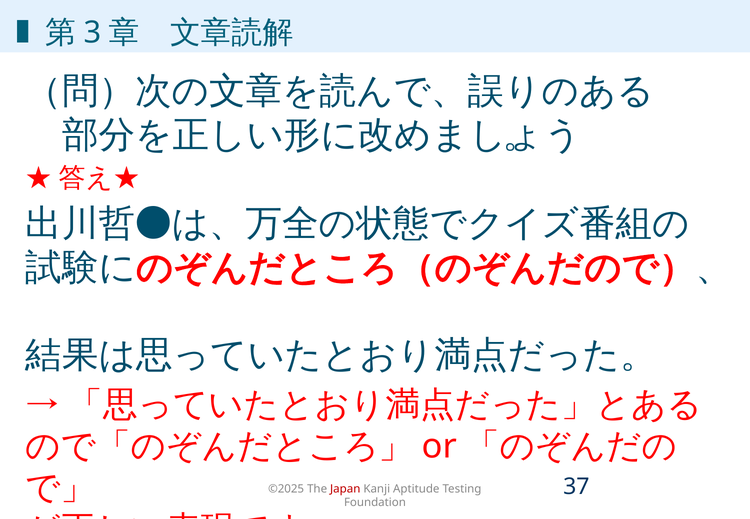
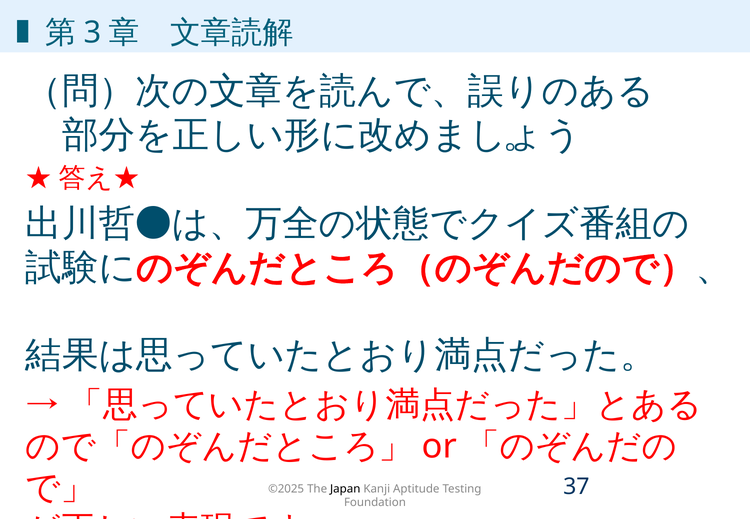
Japan colour: red -> black
